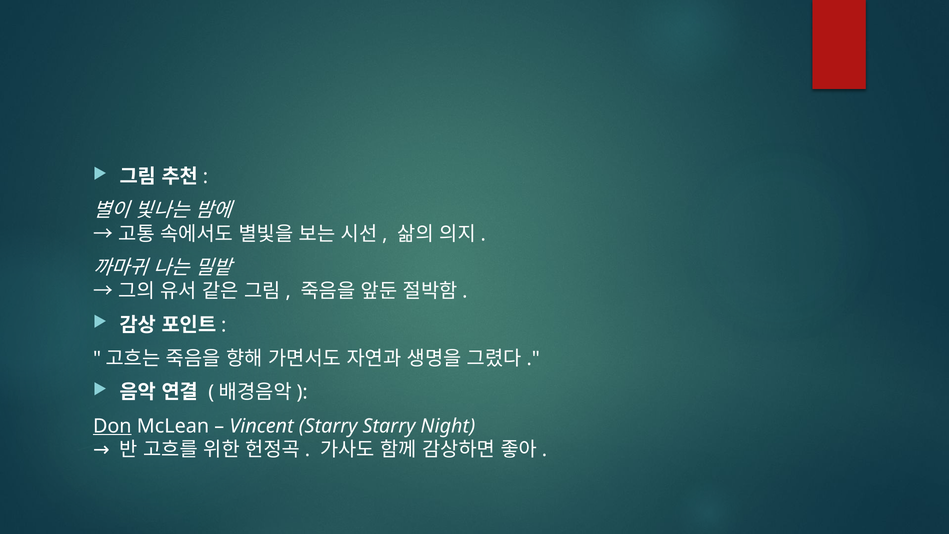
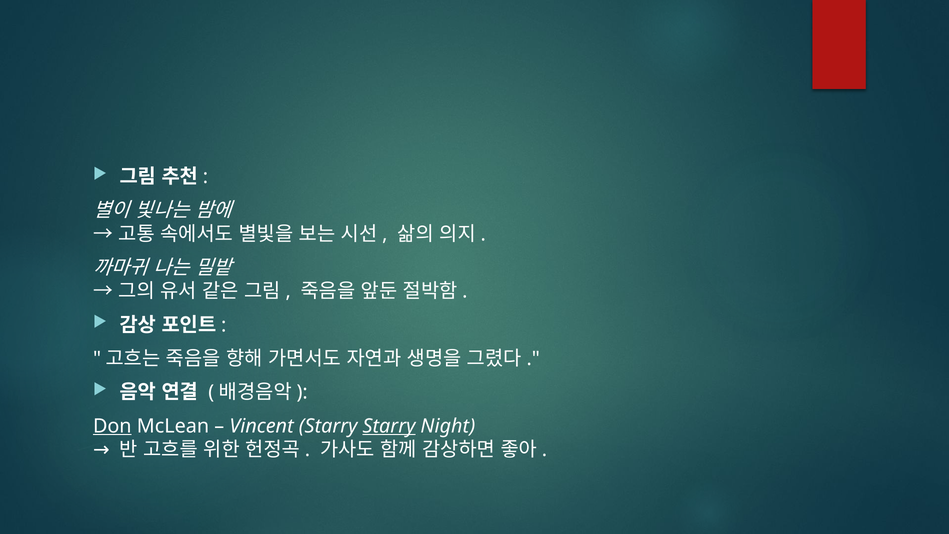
Starry at (389, 426) underline: none -> present
